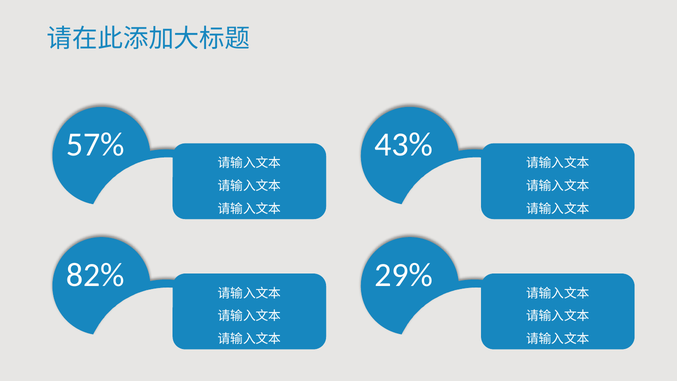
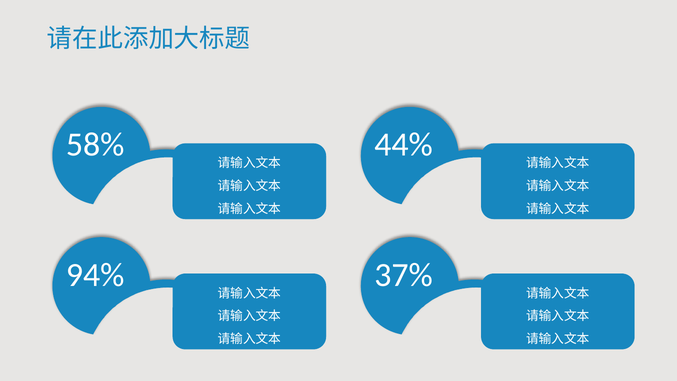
57%: 57% -> 58%
43%: 43% -> 44%
82%: 82% -> 94%
29%: 29% -> 37%
